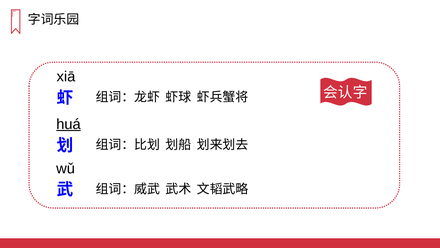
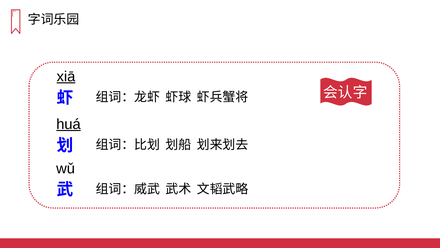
xiā underline: none -> present
